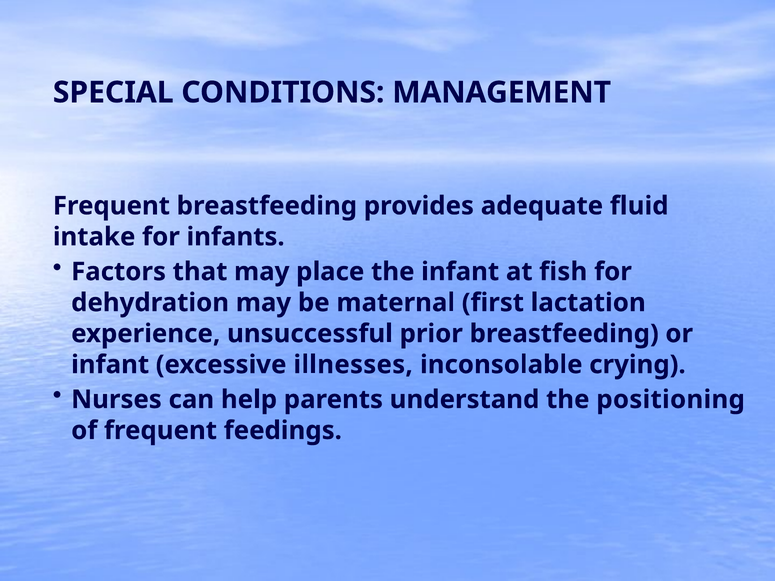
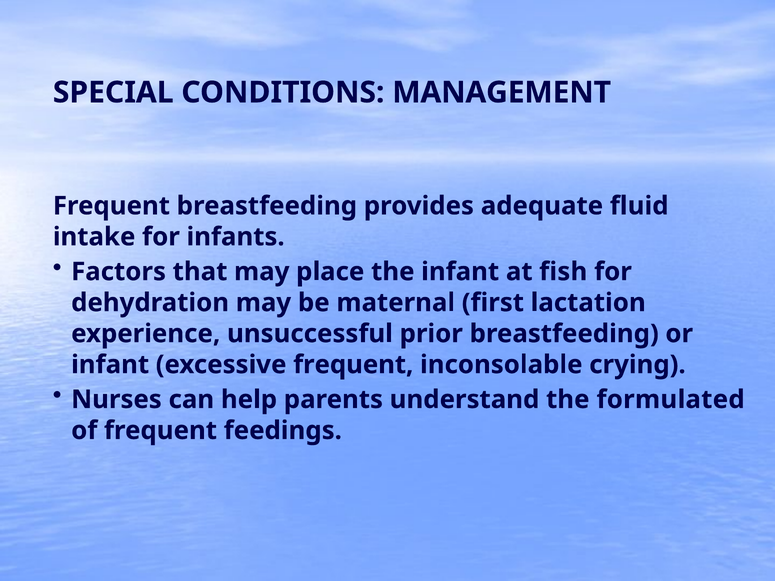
excessive illnesses: illnesses -> frequent
positioning: positioning -> formulated
